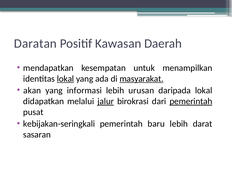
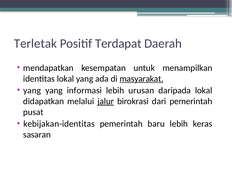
Daratan: Daratan -> Terletak
Kawasan: Kawasan -> Terdapat
lokal at (65, 79) underline: present -> none
akan at (32, 90): akan -> yang
pemerintah at (191, 101) underline: present -> none
kebijakan-seringkali: kebijakan-seringkali -> kebijakan-identitas
darat: darat -> keras
